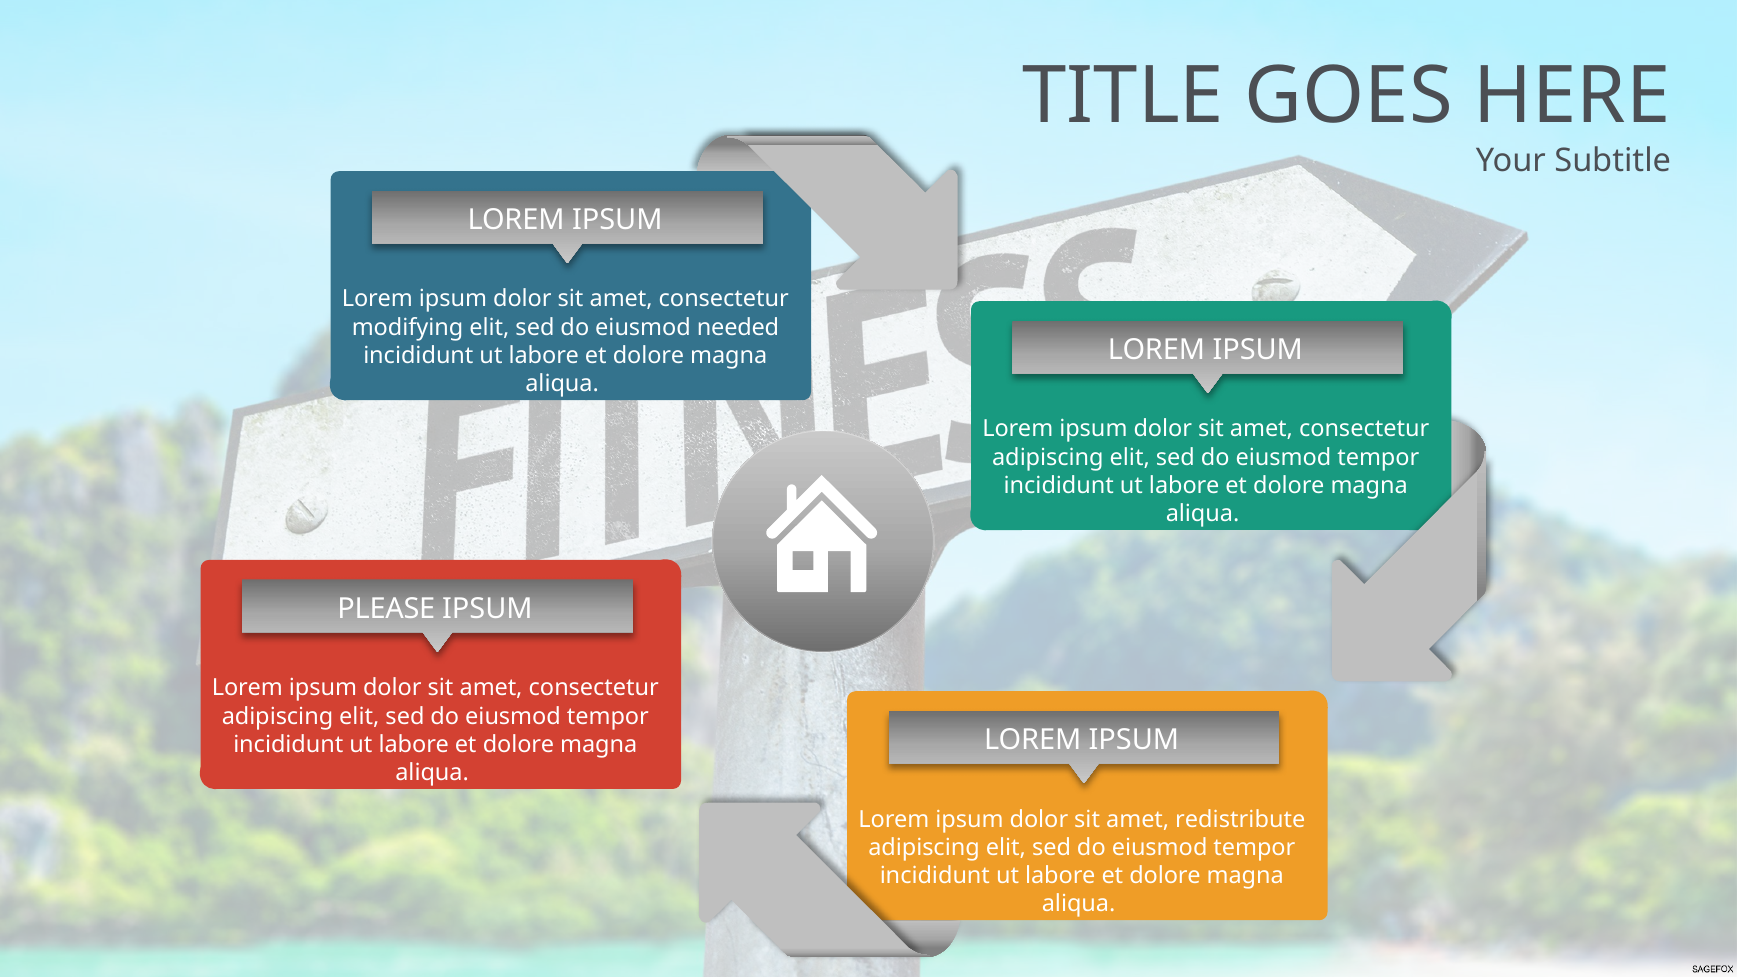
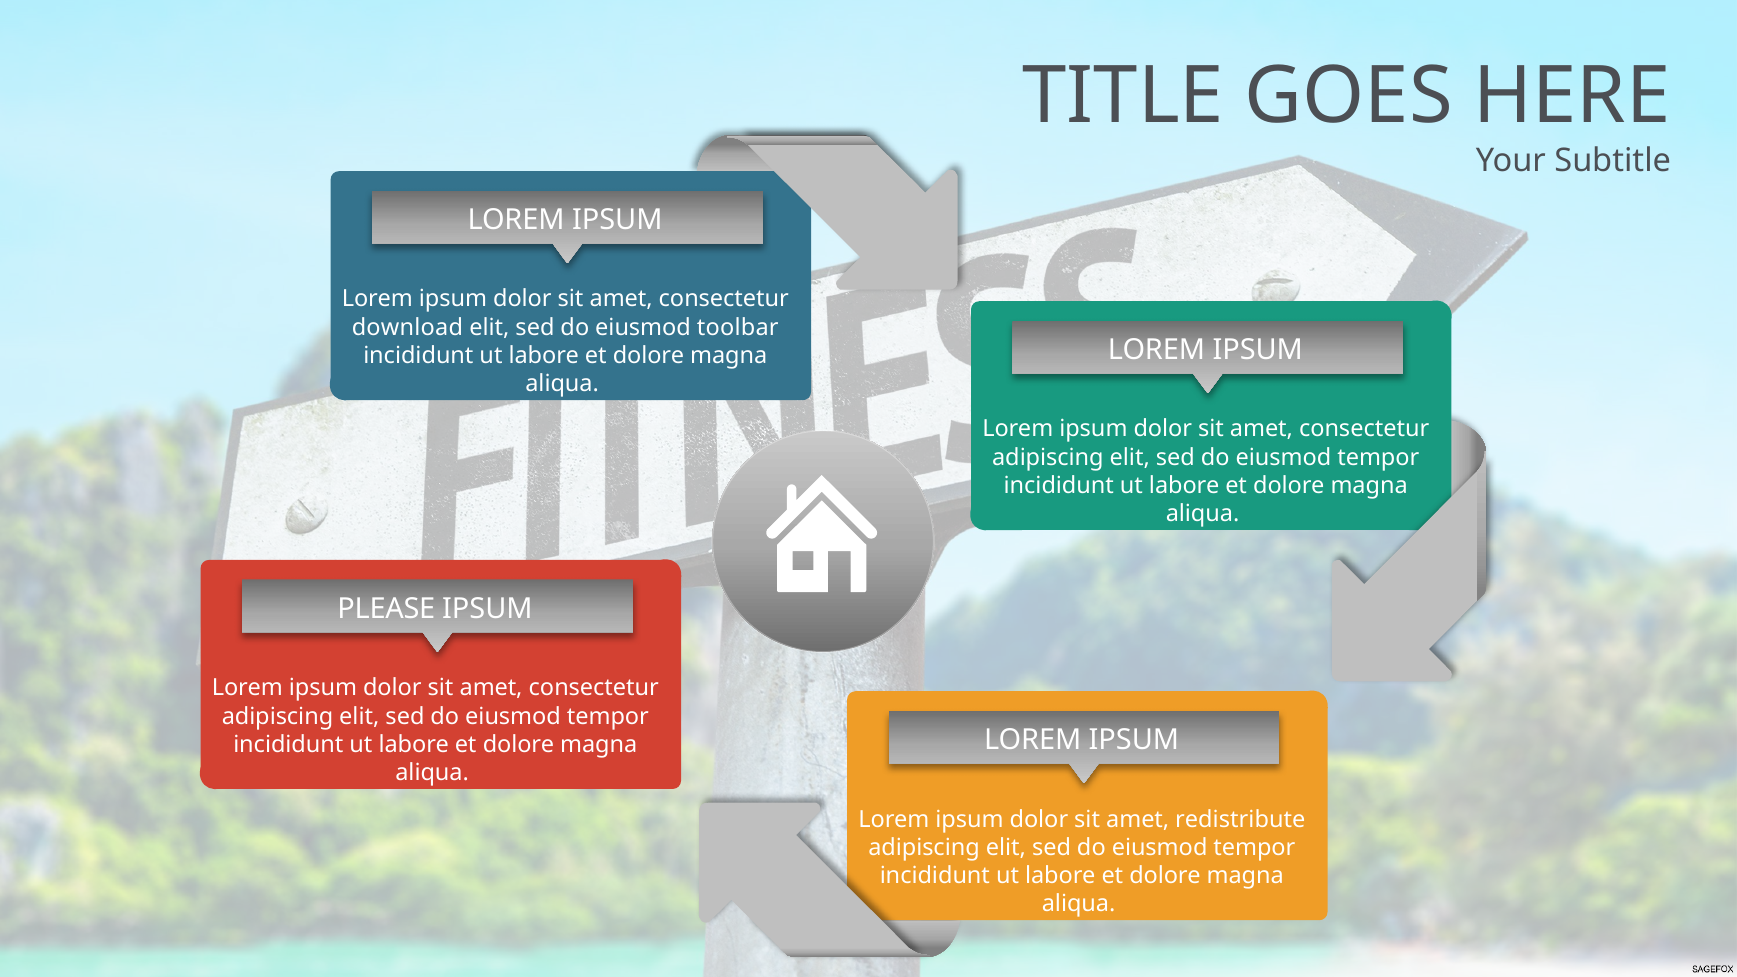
modifying: modifying -> download
needed: needed -> toolbar
